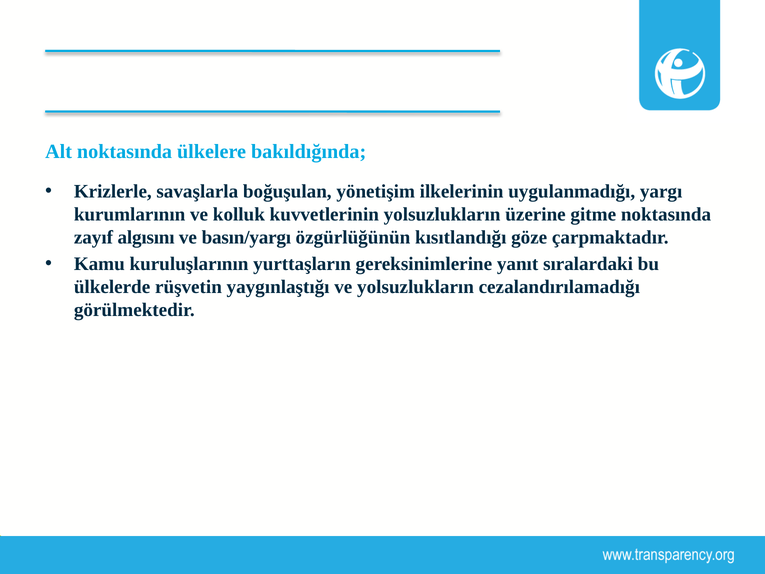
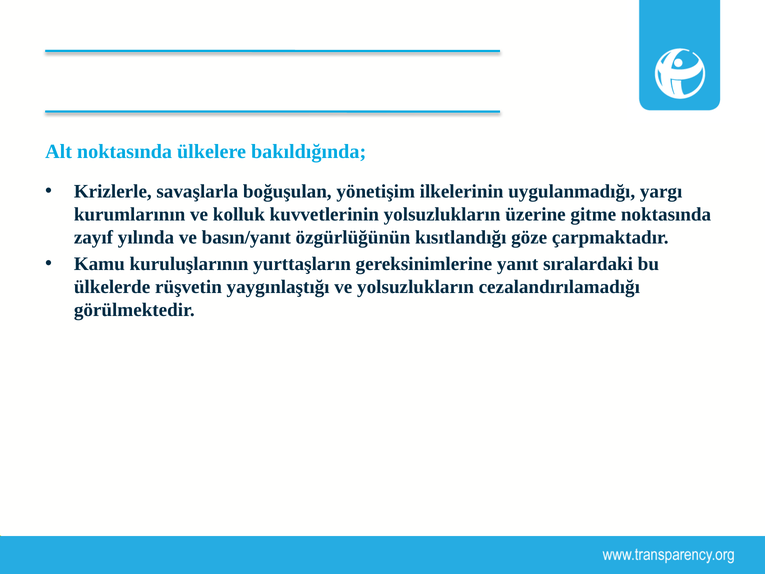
algısını: algısını -> yılında
basın/yargı: basın/yargı -> basın/yanıt
